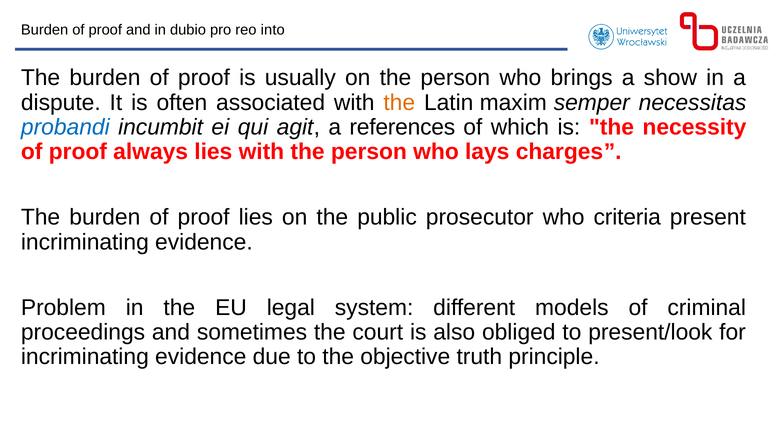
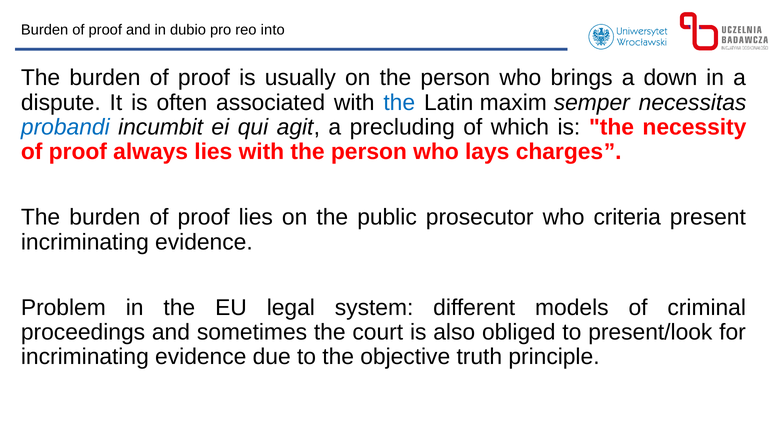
show: show -> down
the at (399, 103) colour: orange -> blue
references: references -> precluding
